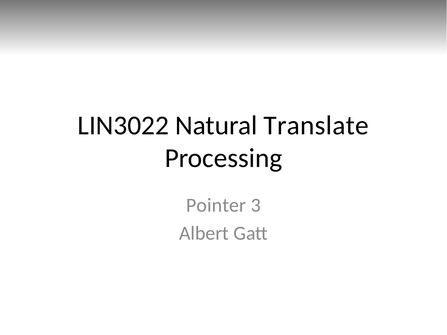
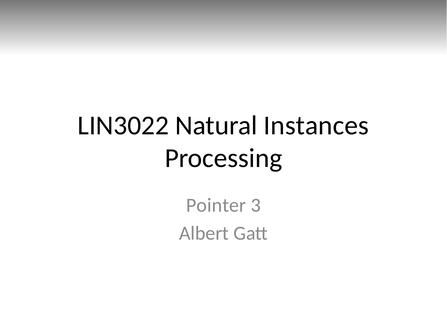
Translate: Translate -> Instances
